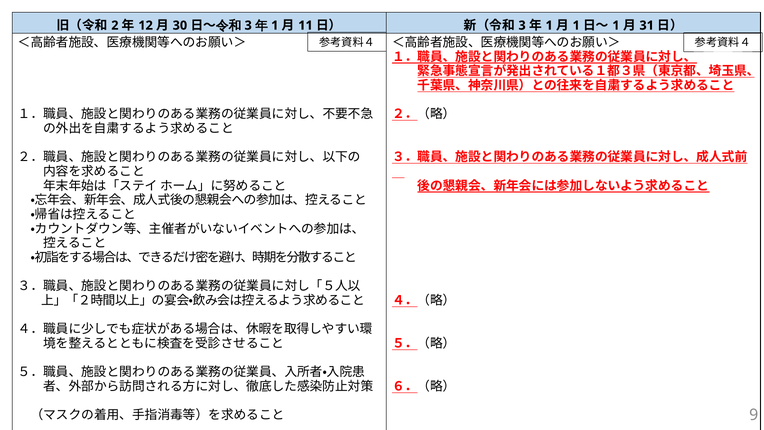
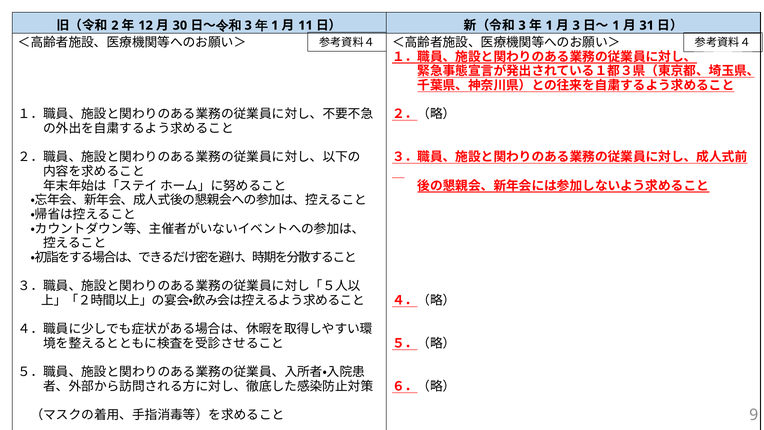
1 at (576, 25): 1 -> 3
